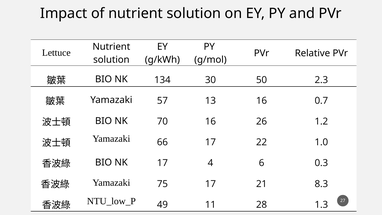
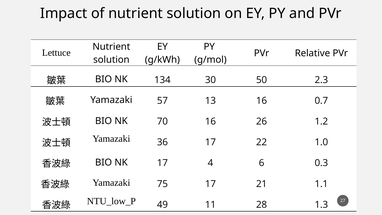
66: 66 -> 36
8.3: 8.3 -> 1.1
